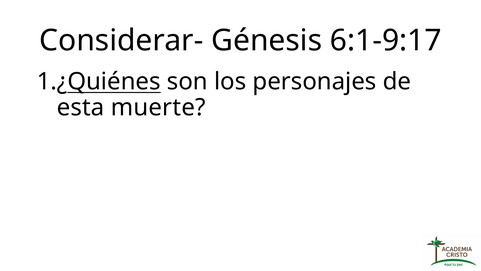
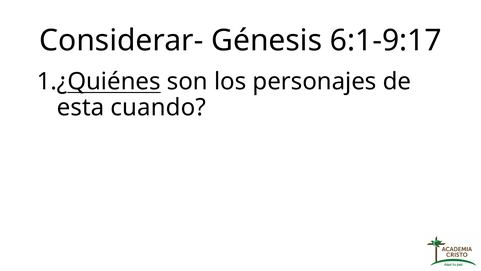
muerte: muerte -> cuando
